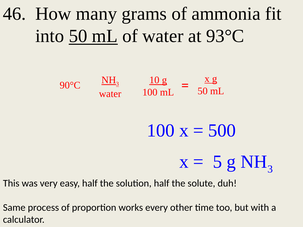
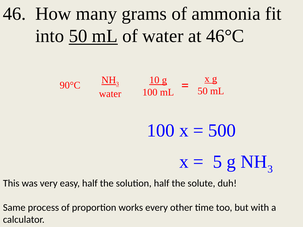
93°C: 93°C -> 46°C
